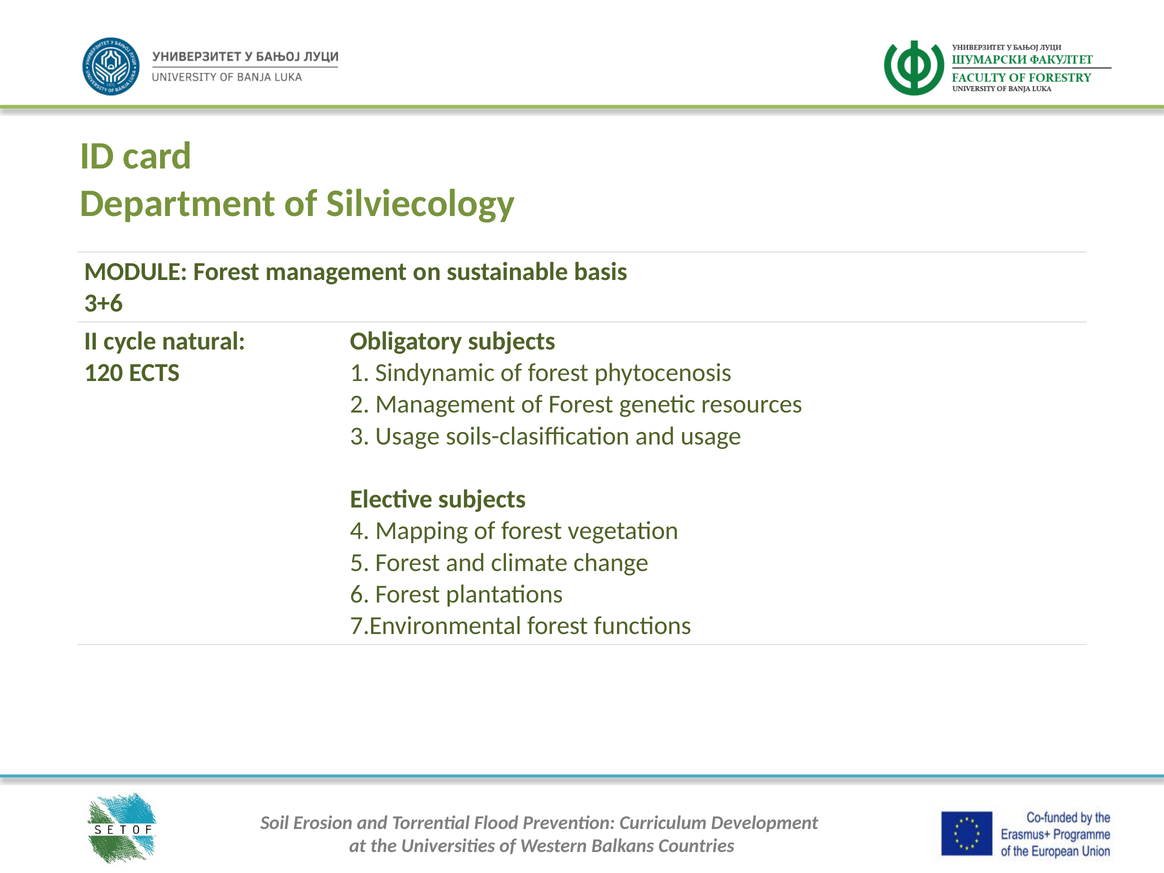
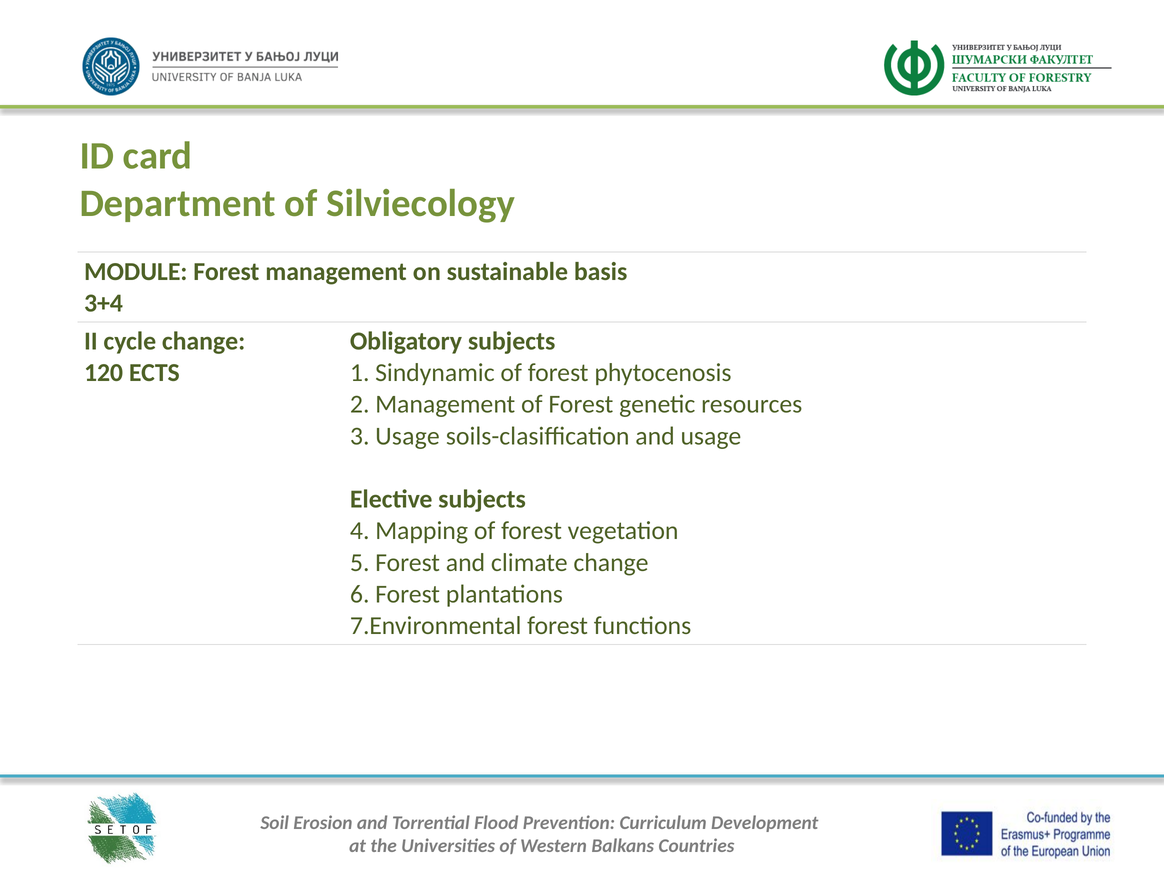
3+6: 3+6 -> 3+4
cycle natural: natural -> change
